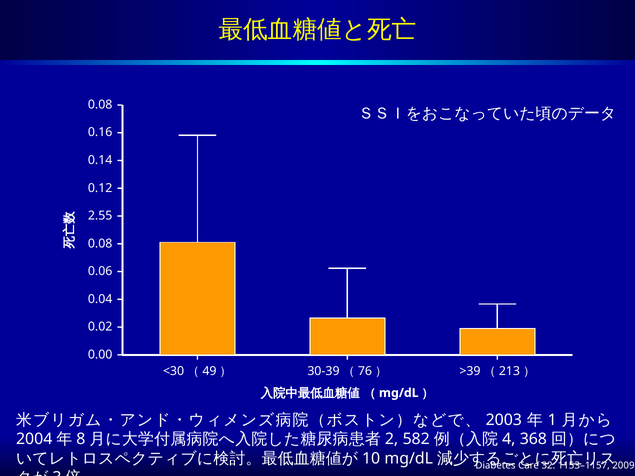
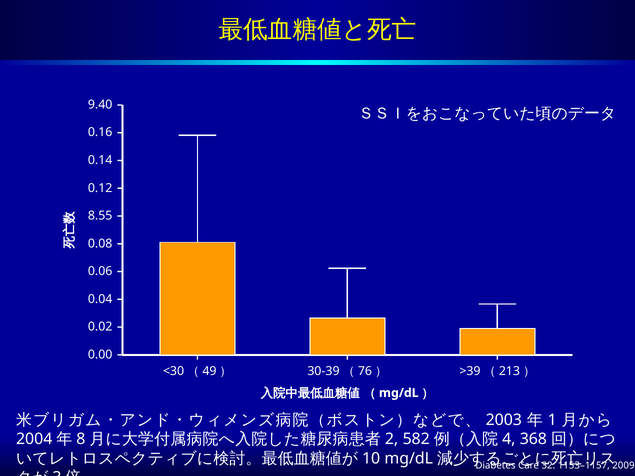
0.08 at (100, 105): 0.08 -> 9.40
2.55: 2.55 -> 8.55
